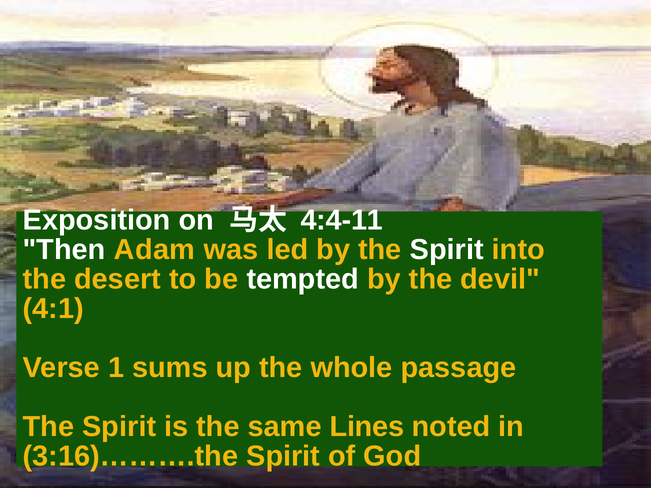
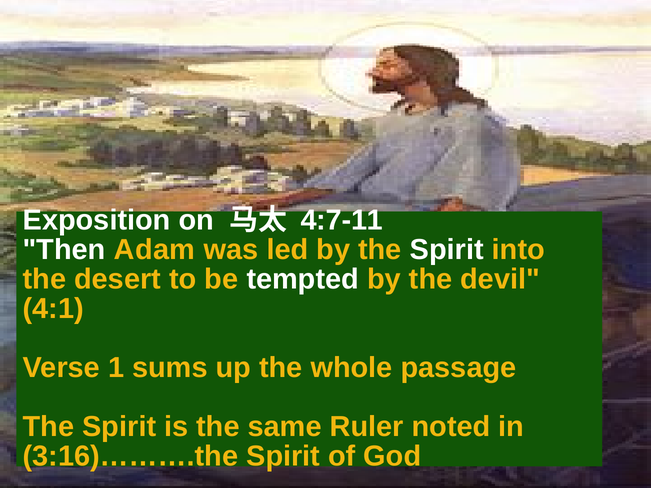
4:4-11: 4:4-11 -> 4:7-11
Lines: Lines -> Ruler
